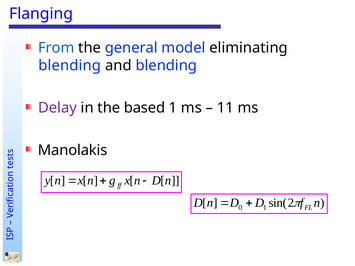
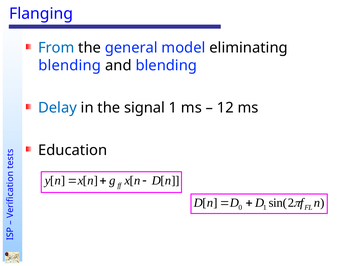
Delay colour: purple -> blue
based: based -> signal
11: 11 -> 12
Manolakis: Manolakis -> Education
